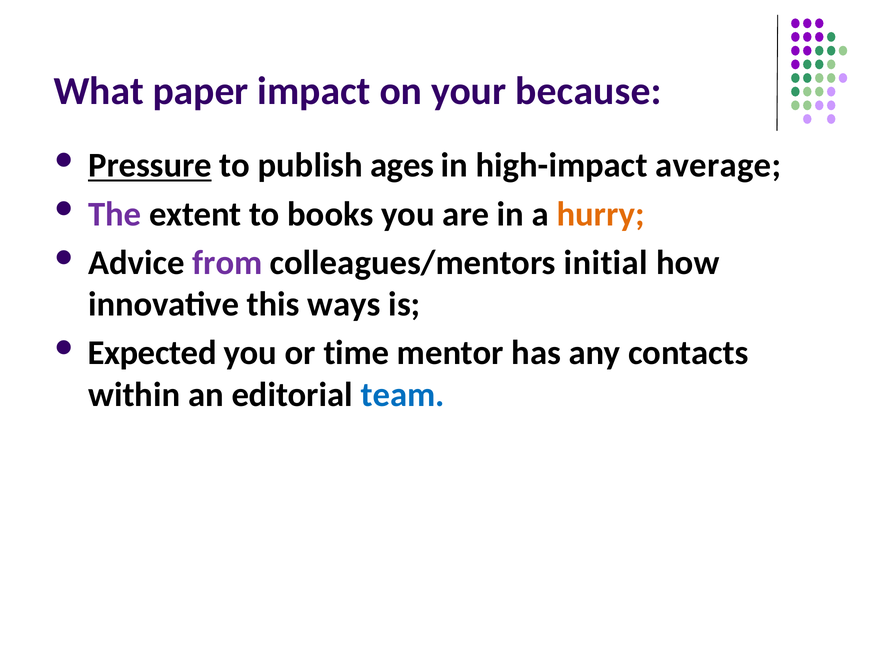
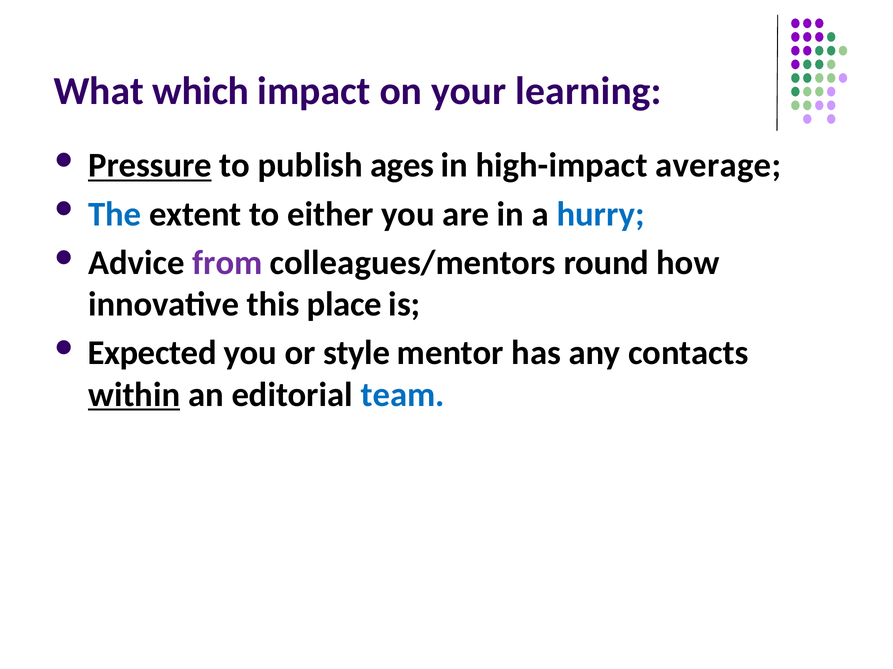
paper: paper -> which
because: because -> learning
The colour: purple -> blue
books: books -> either
hurry colour: orange -> blue
initial: initial -> round
ways: ways -> place
time: time -> style
within underline: none -> present
